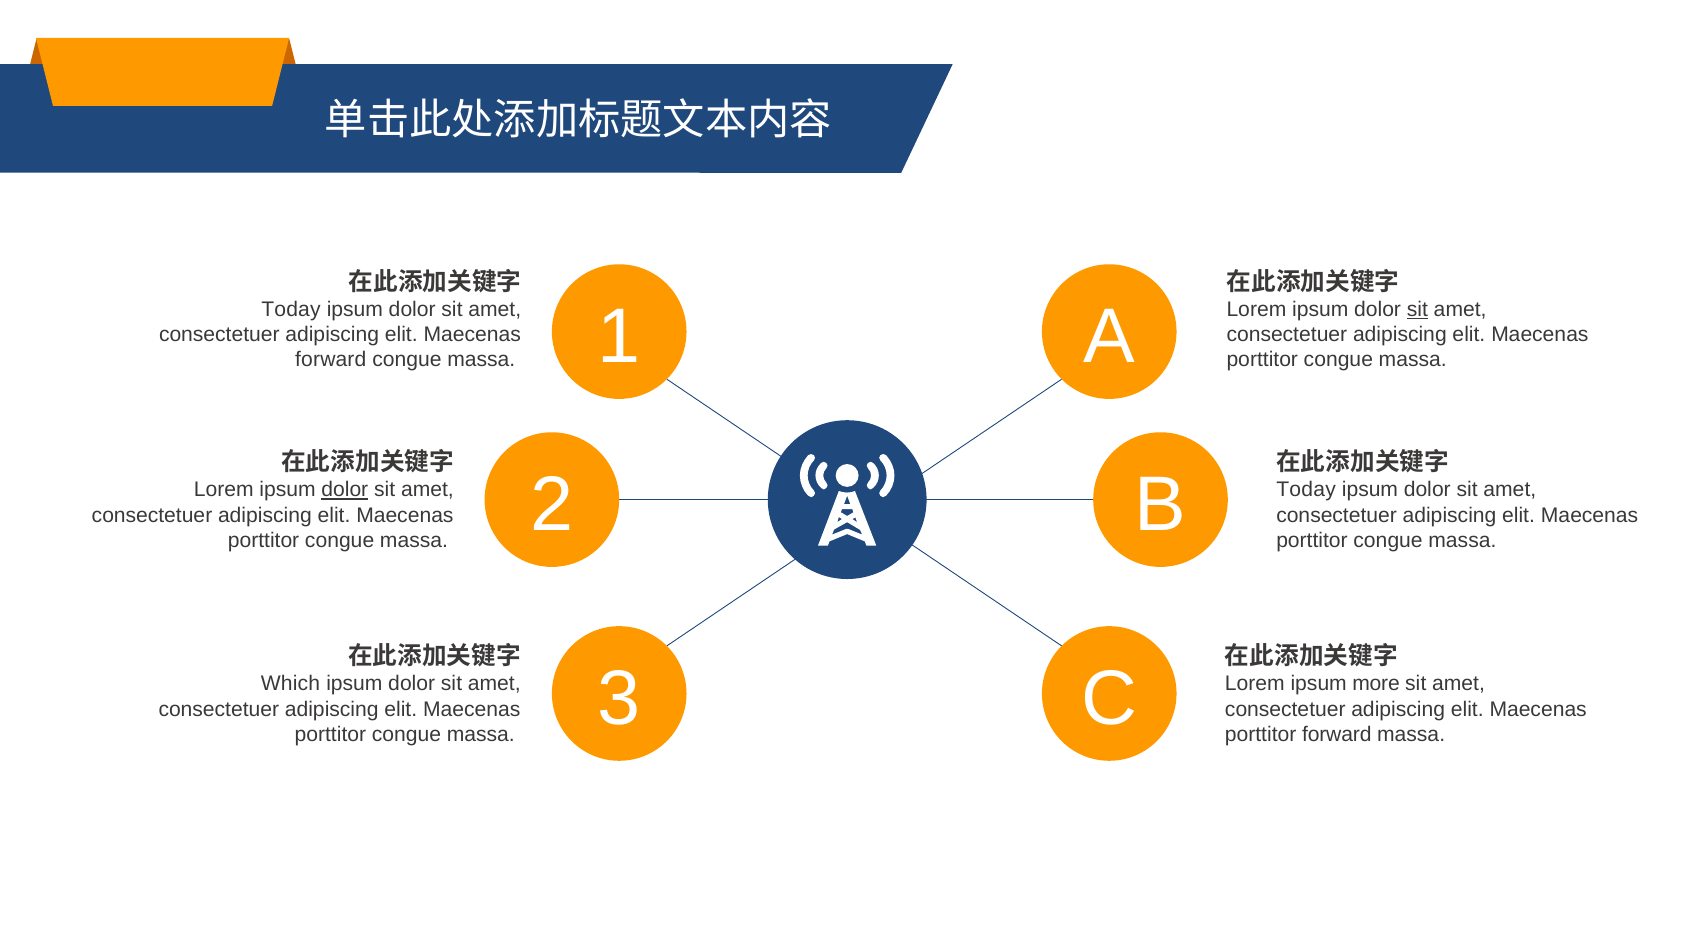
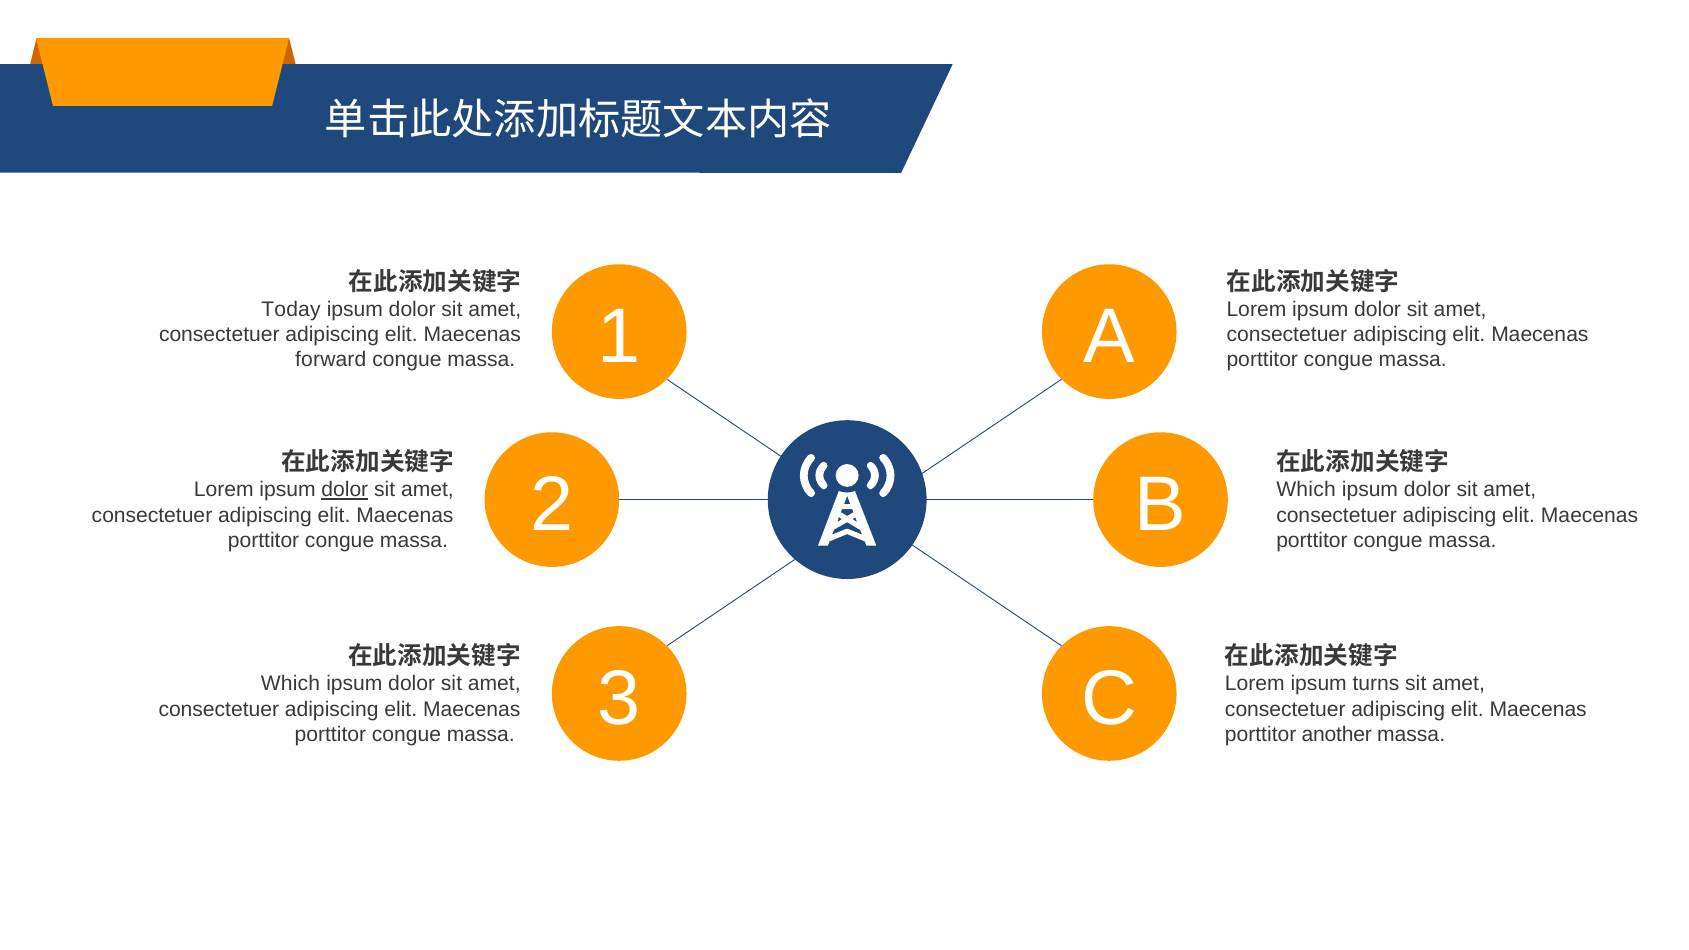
sit at (1417, 309) underline: present -> none
Today at (1306, 490): Today -> Which
more: more -> turns
porttitor forward: forward -> another
